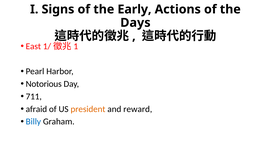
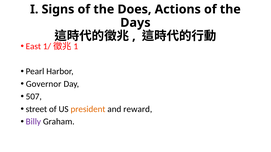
Early: Early -> Does
Notorious: Notorious -> Governor
711: 711 -> 507
afraid: afraid -> street
Billy colour: blue -> purple
